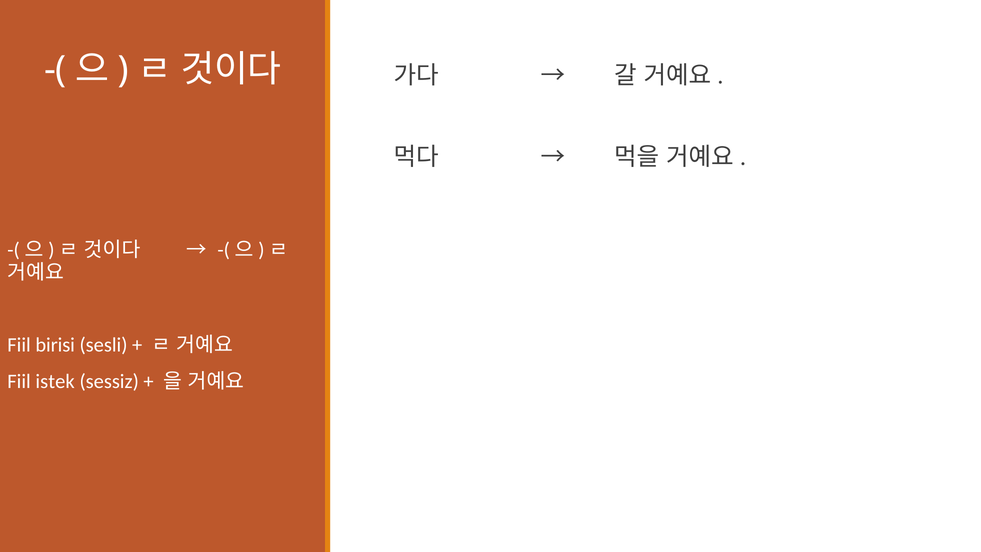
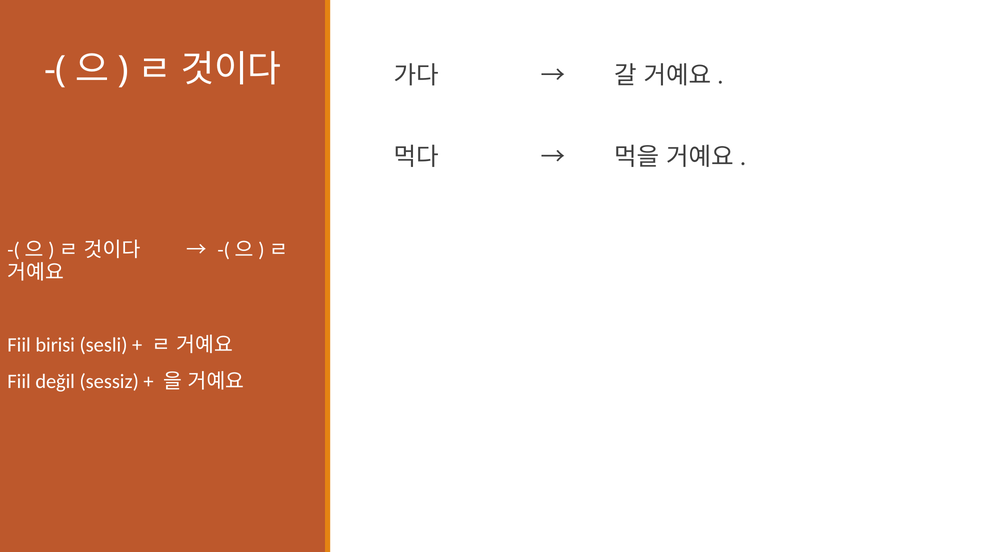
istek: istek -> değil
